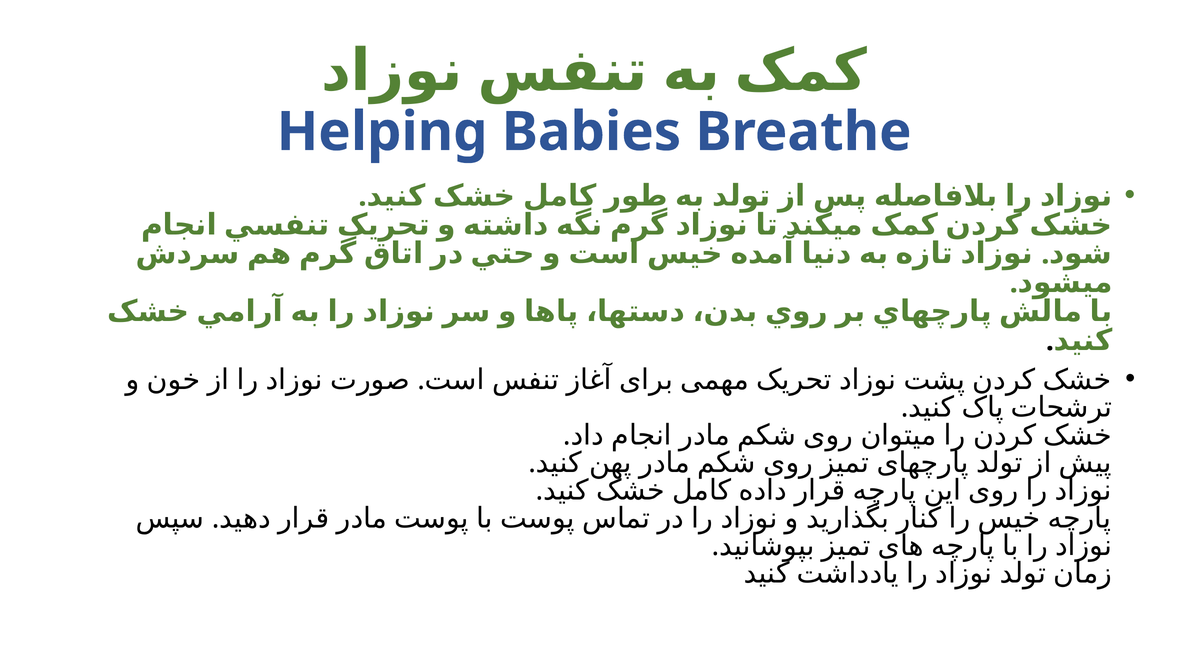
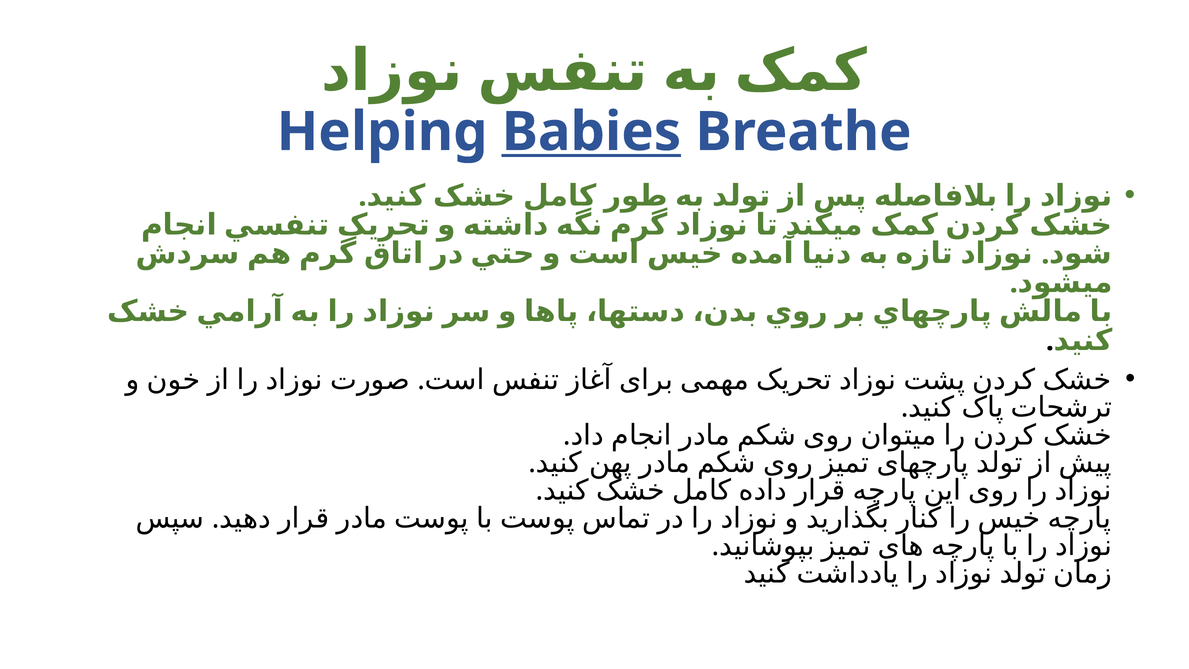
Babies underline: none -> present
